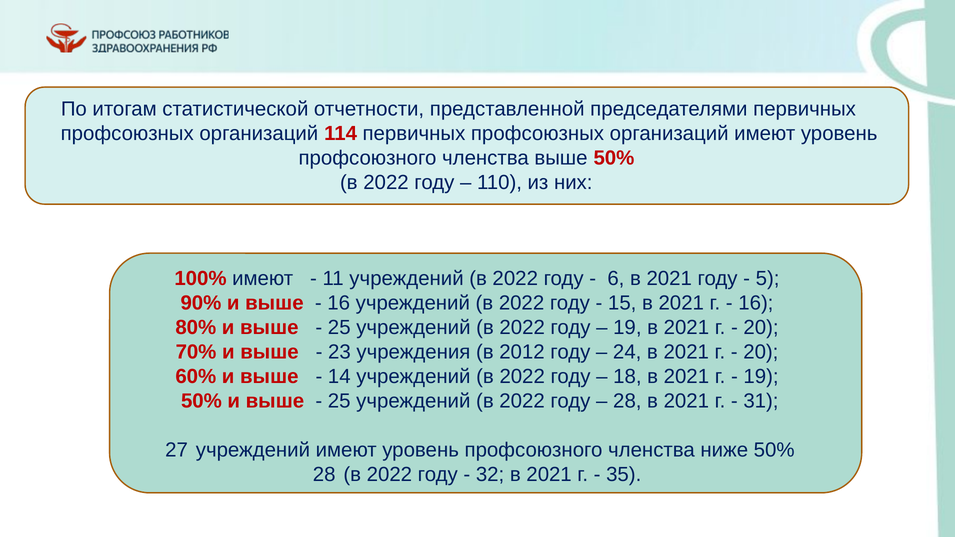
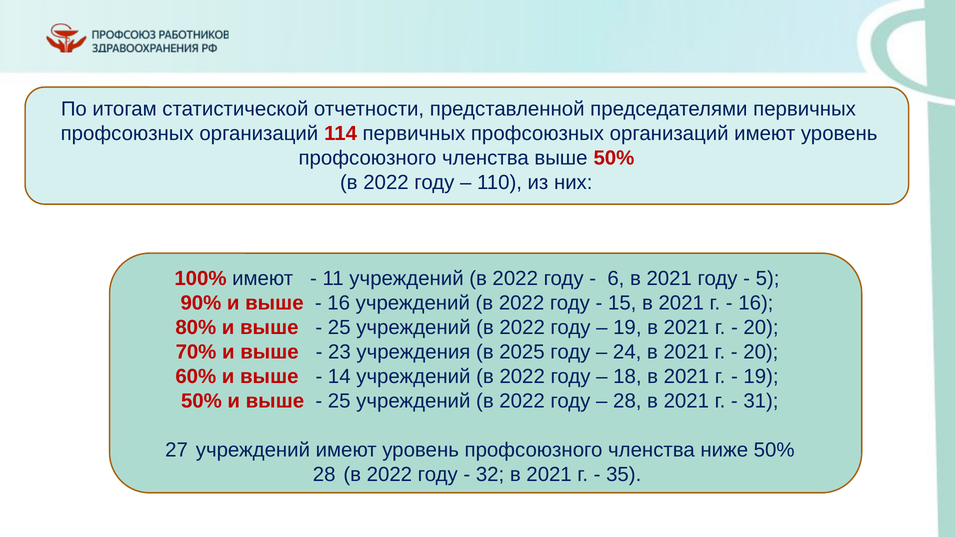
2012: 2012 -> 2025
